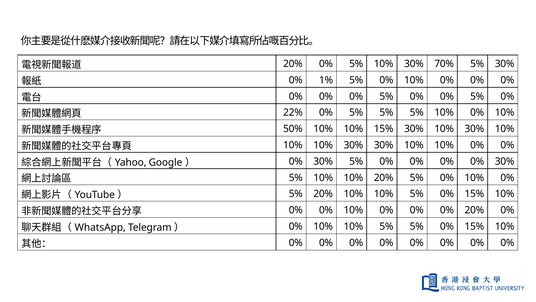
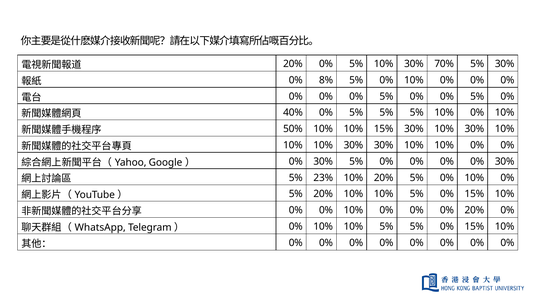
1%: 1% -> 8%
22%: 22% -> 40%
10% at (323, 177): 10% -> 23%
